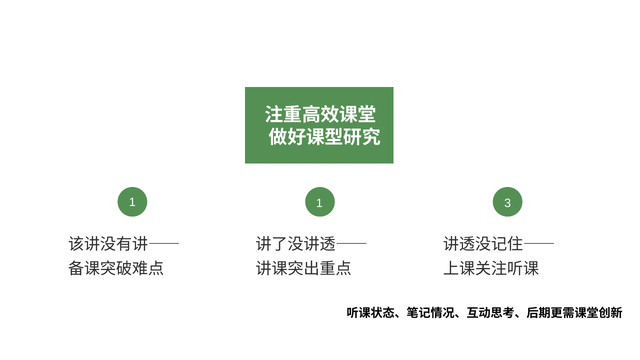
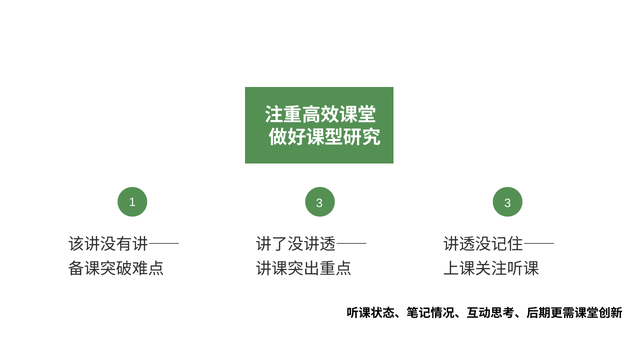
1 1: 1 -> 3
